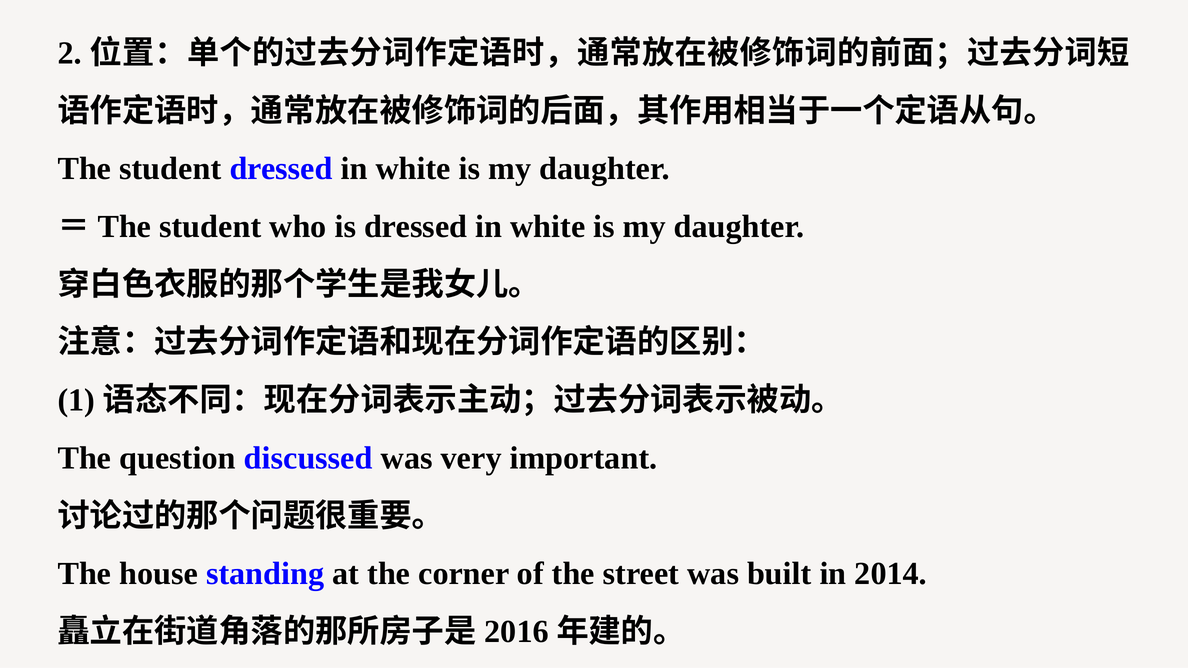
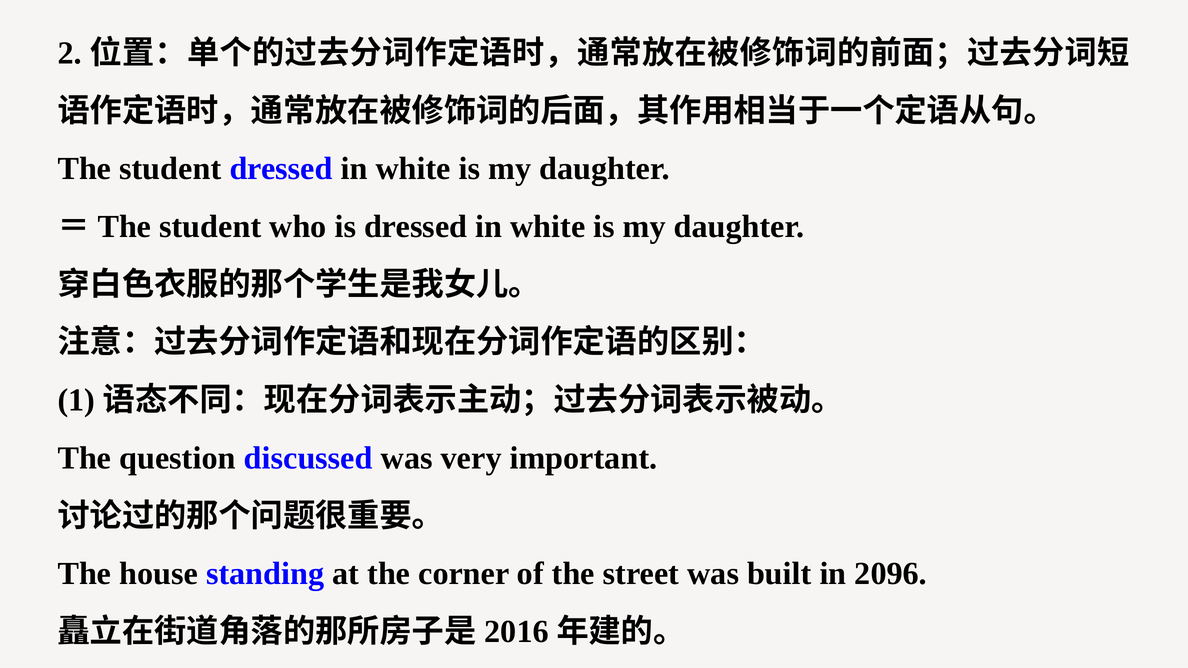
2014: 2014 -> 2096
